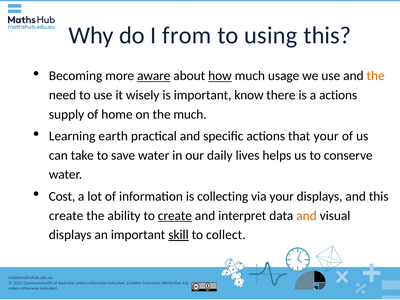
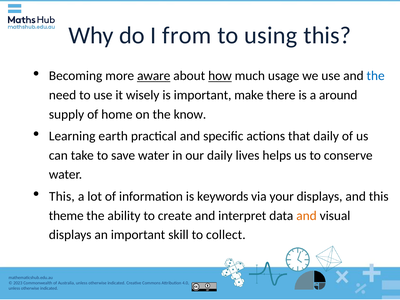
the at (376, 76) colour: orange -> blue
know: know -> make
a actions: actions -> around
the much: much -> know
that your: your -> daily
Cost at (62, 196): Cost -> This
collecting: collecting -> keywords
create at (66, 216): create -> theme
create at (175, 216) underline: present -> none
skill underline: present -> none
